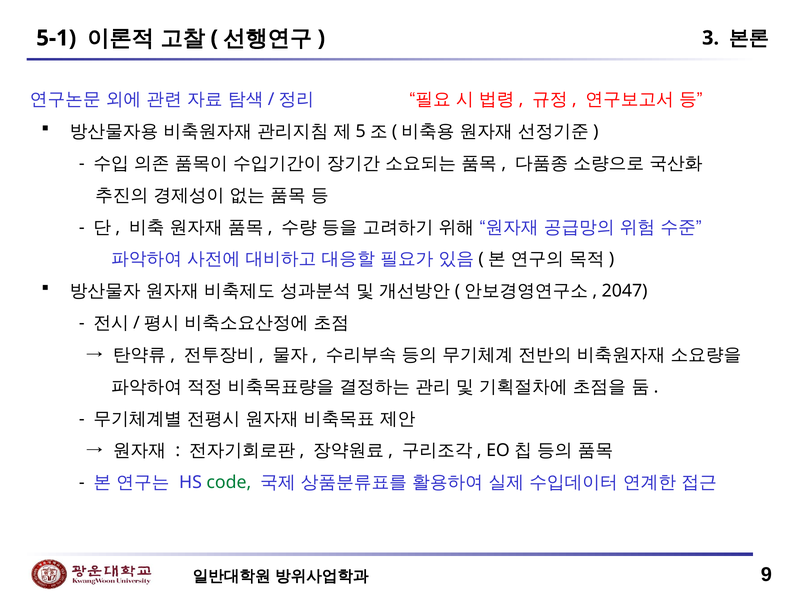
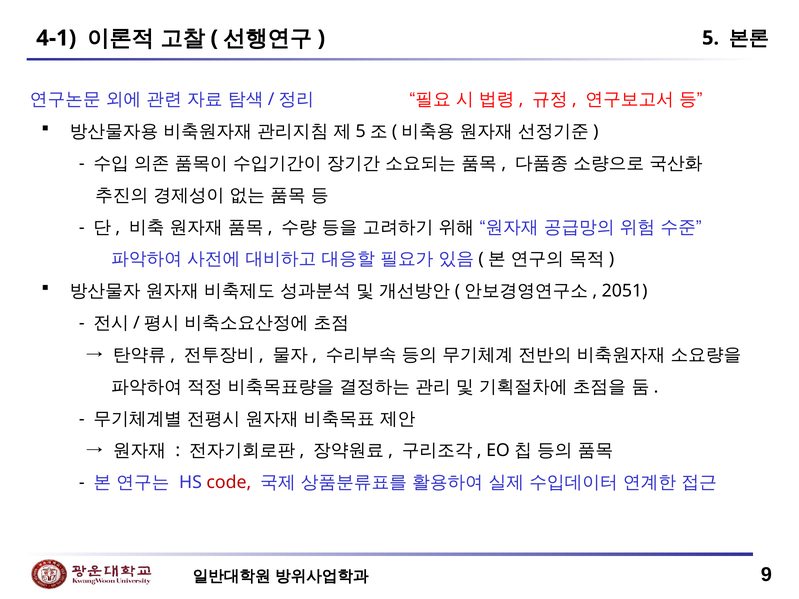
5-1: 5-1 -> 4-1
3: 3 -> 5
2047: 2047 -> 2051
code colour: green -> red
